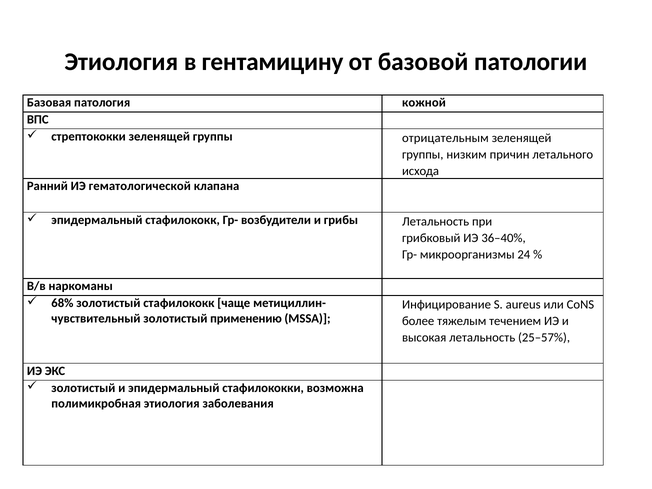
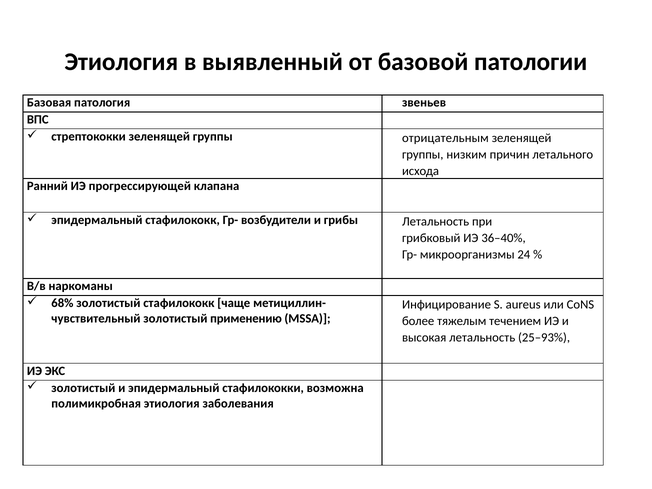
гентамицину: гентамицину -> выявленный
кожной: кожной -> звеньев
гематологической: гематологической -> прогрессирующей
25–57%: 25–57% -> 25–93%
